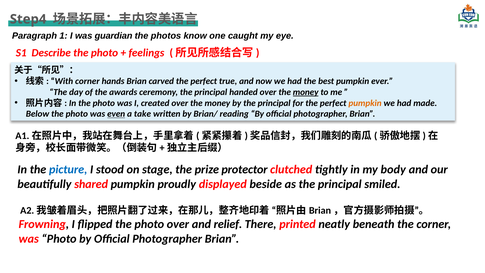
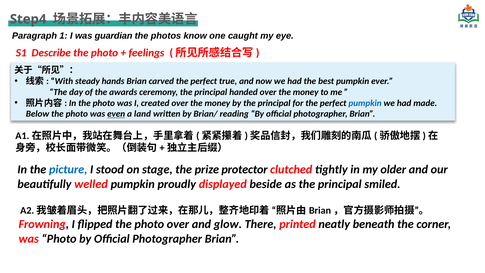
With corner: corner -> steady
money at (306, 92) underline: present -> none
pumpkin at (365, 103) colour: orange -> blue
take: take -> land
body: body -> older
shared: shared -> welled
relief: relief -> glow
